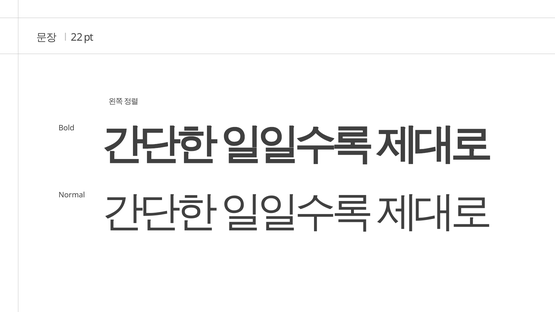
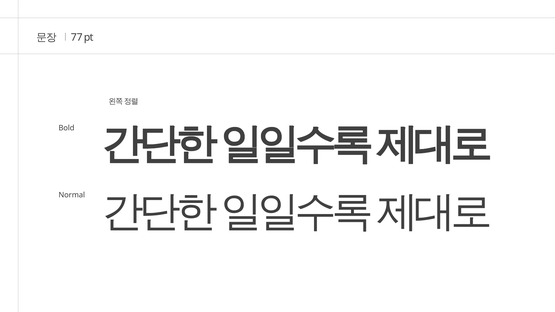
22: 22 -> 77
